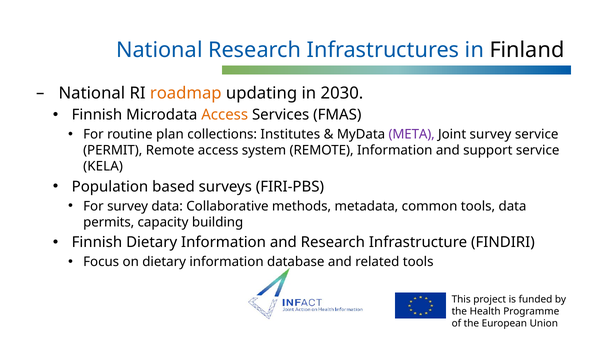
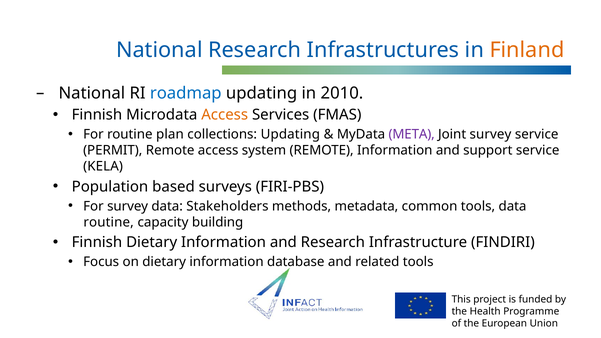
Finland colour: black -> orange
roadmap colour: orange -> blue
2030: 2030 -> 2010
collections Institutes: Institutes -> Updating
Collaborative: Collaborative -> Stakeholders
permits at (109, 222): permits -> routine
